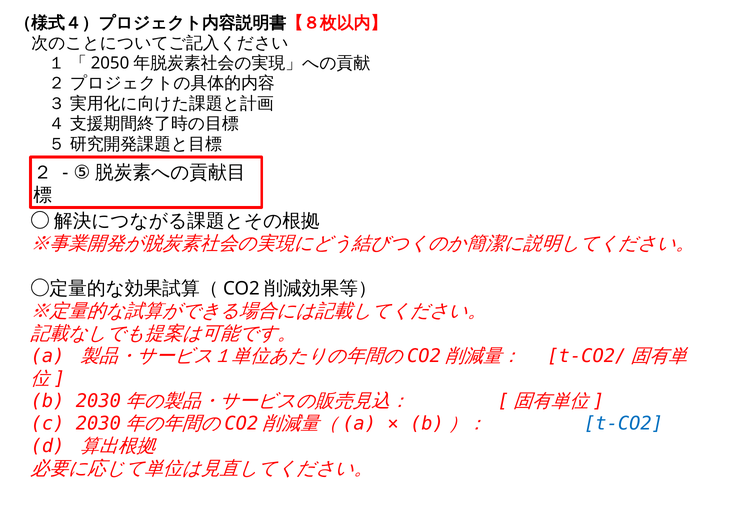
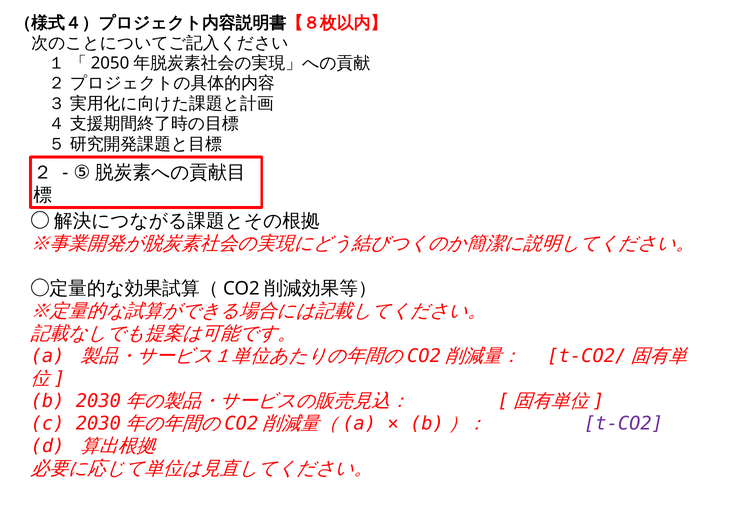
t-CO2 colour: blue -> purple
